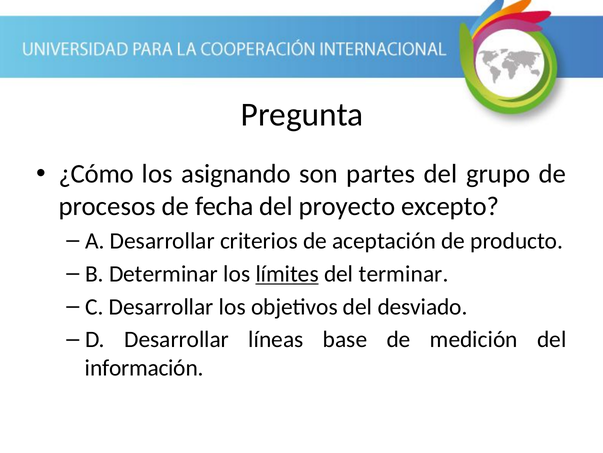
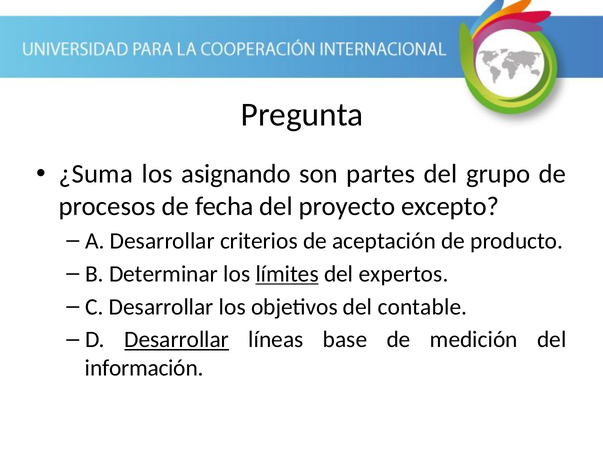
¿Cómo: ¿Cómo -> ¿Suma
terminar: terminar -> expertos
desviado: desviado -> contable
Desarrollar at (177, 339) underline: none -> present
